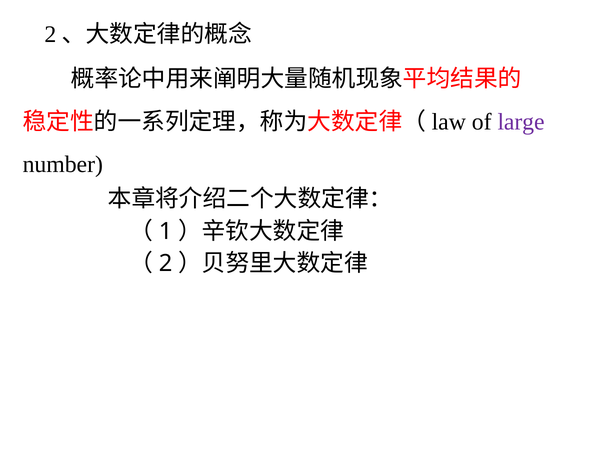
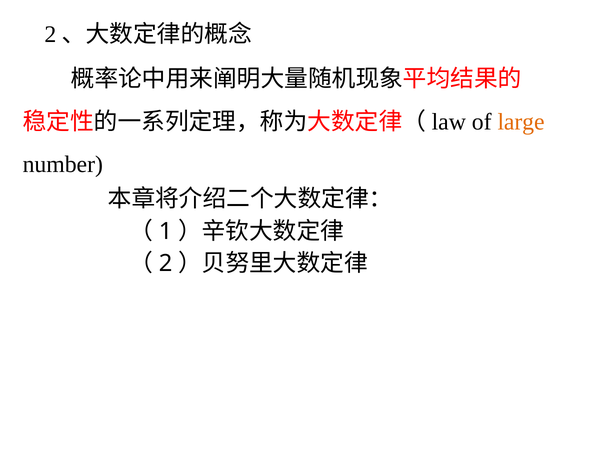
large colour: purple -> orange
